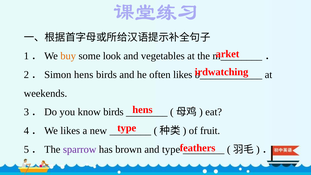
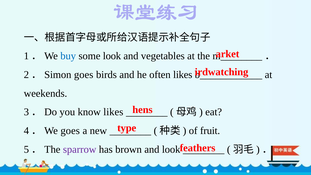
buy colour: orange -> blue
2．Simon hens: hens -> goes
know birds: birds -> likes
4．We likes: likes -> goes
and type: type -> look
